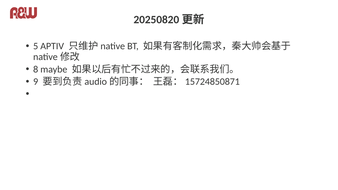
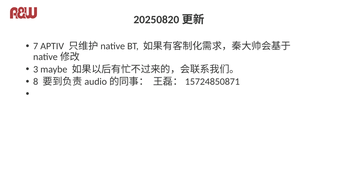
5: 5 -> 7
8: 8 -> 3
9: 9 -> 8
